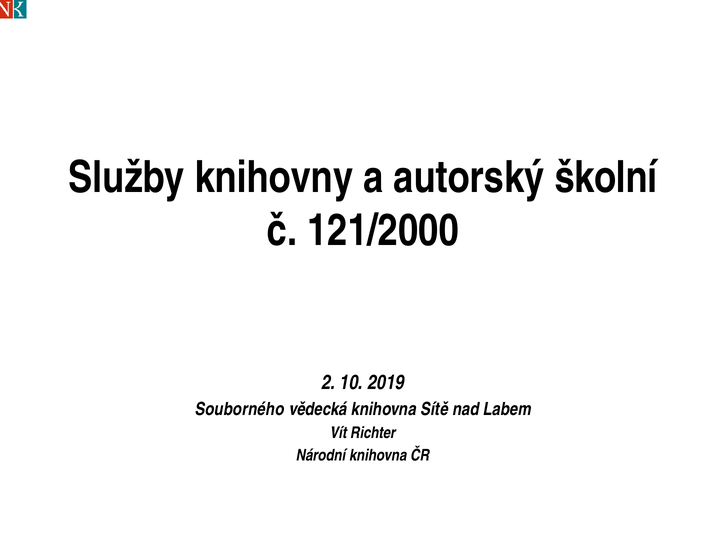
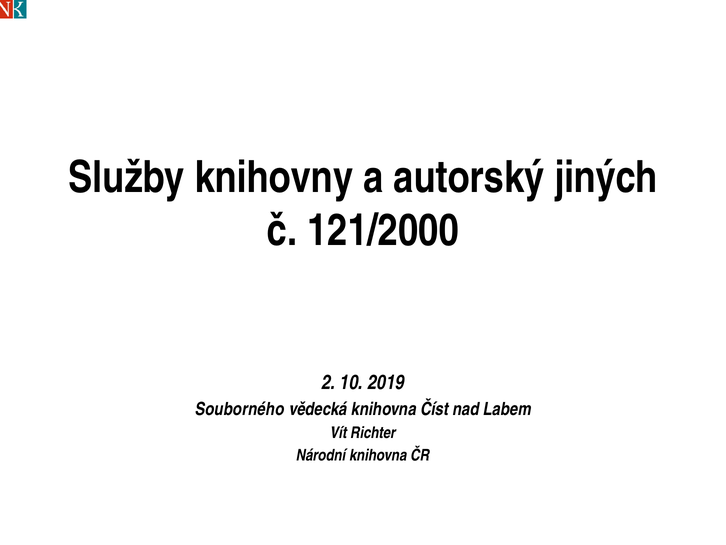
školní: školní -> jiných
Sítě: Sítě -> Číst
